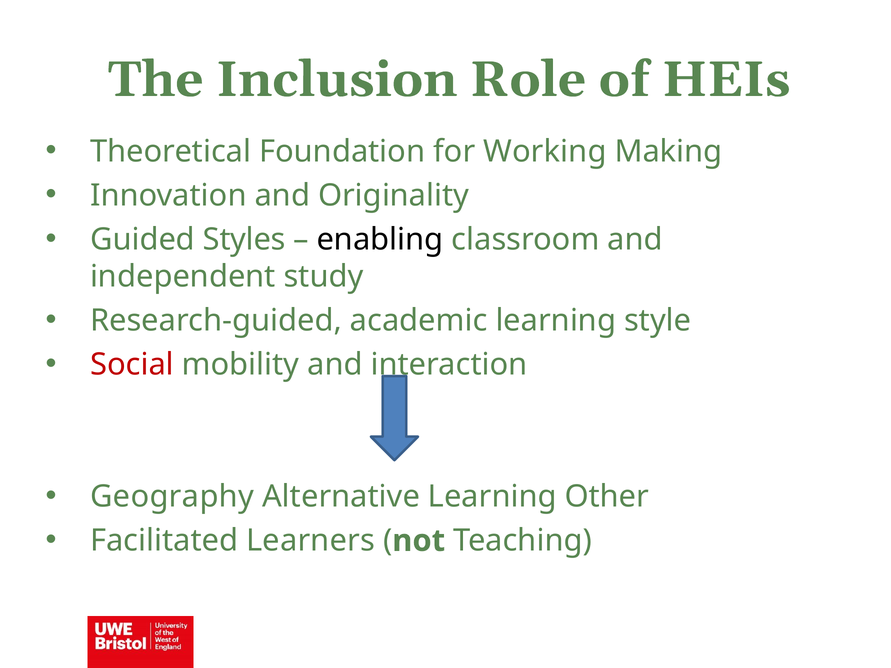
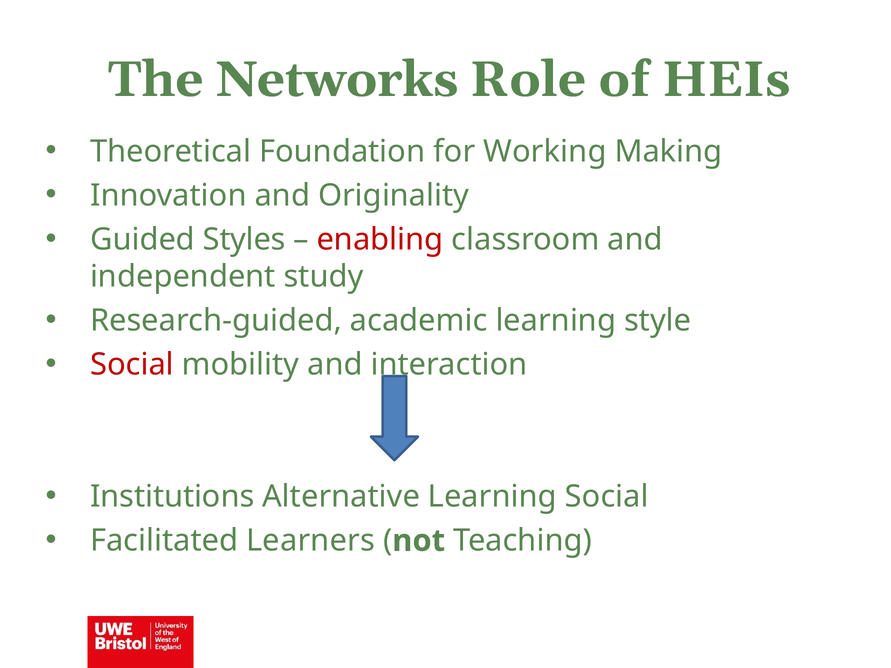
Inclusion: Inclusion -> Networks
enabling colour: black -> red
Geography: Geography -> Institutions
Learning Other: Other -> Social
